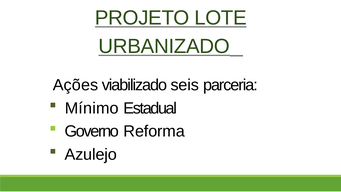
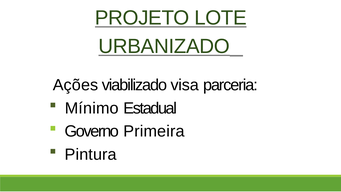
seis: seis -> visa
Reforma: Reforma -> Primeira
Azulejo: Azulejo -> Pintura
